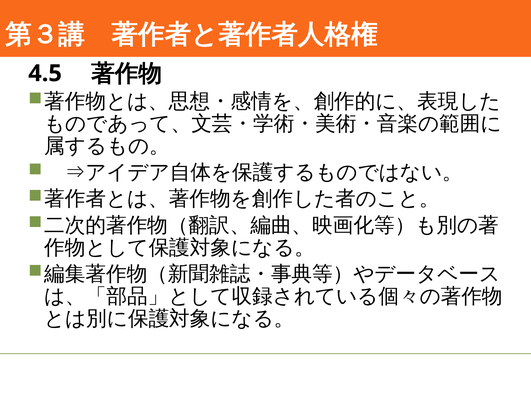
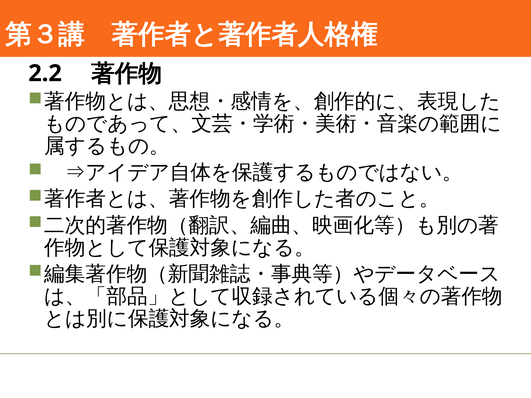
4.5: 4.5 -> 2.2
